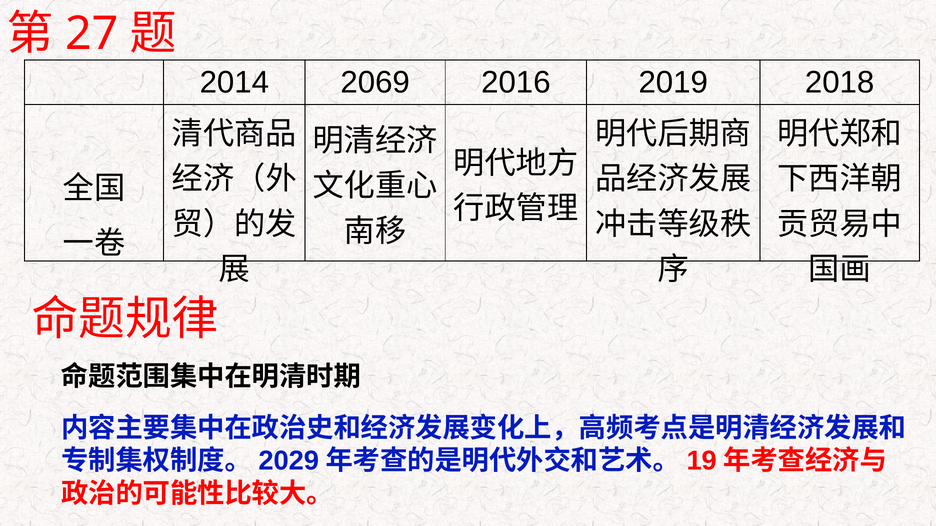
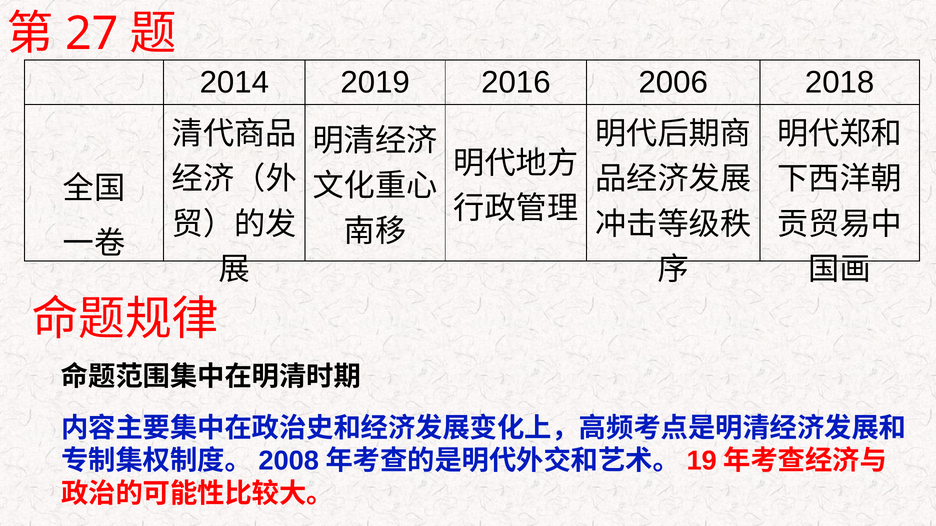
2069: 2069 -> 2019
2019: 2019 -> 2006
2029: 2029 -> 2008
